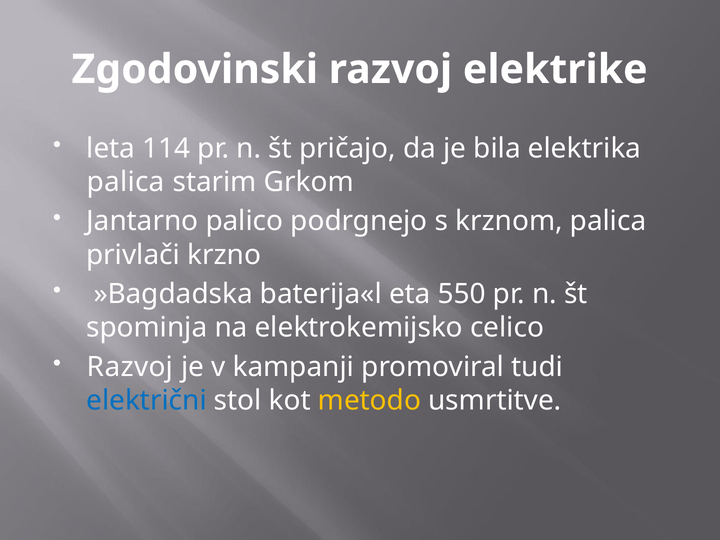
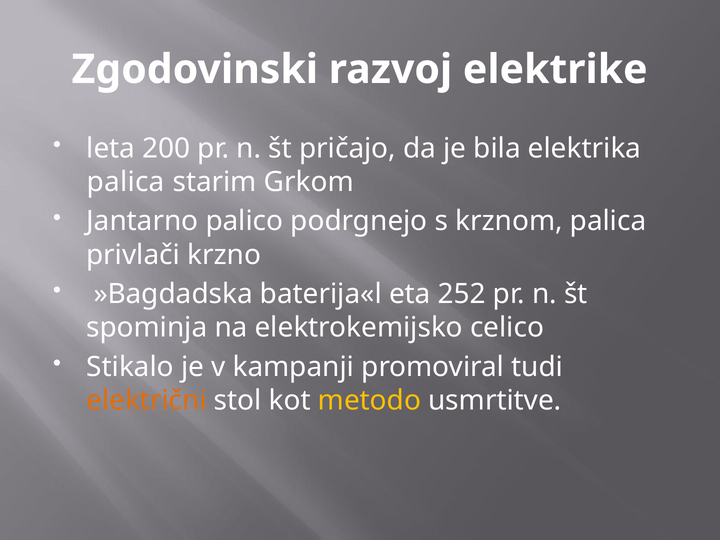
114: 114 -> 200
550: 550 -> 252
Razvoj at (130, 367): Razvoj -> Stikalo
električni colour: blue -> orange
